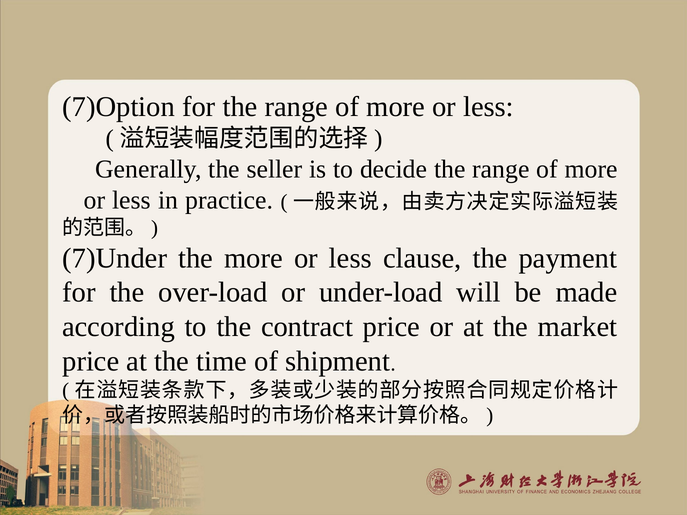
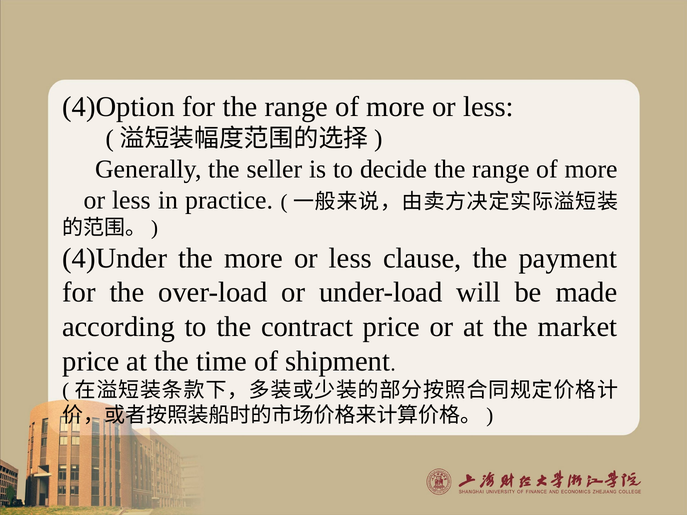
7)Option: 7)Option -> 4)Option
7)Under: 7)Under -> 4)Under
